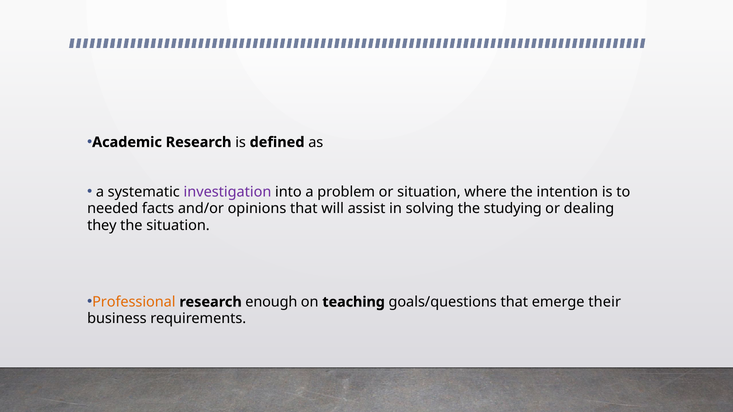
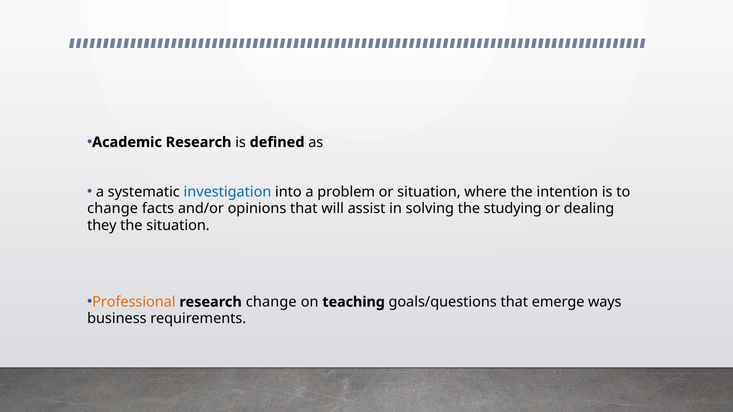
investigation colour: purple -> blue
needed at (113, 209): needed -> change
research enough: enough -> change
their: their -> ways
